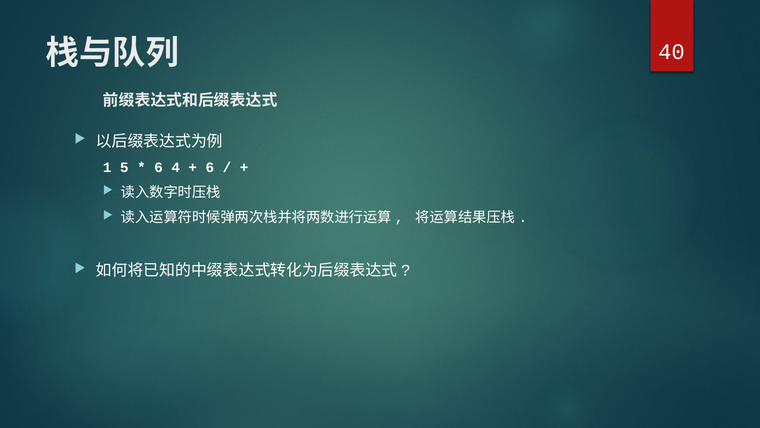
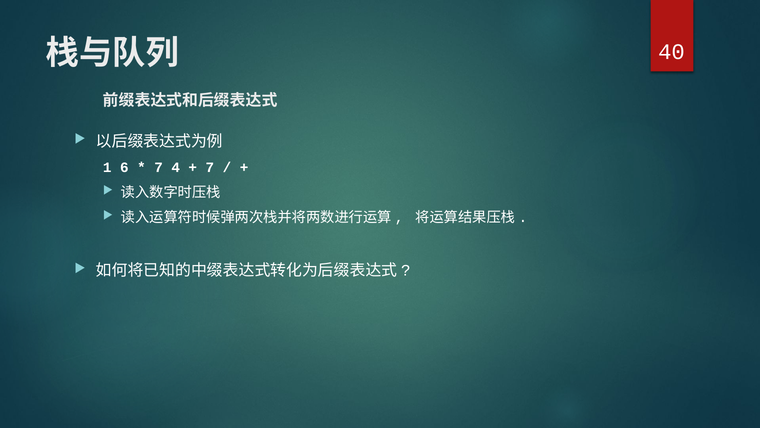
5: 5 -> 6
6 at (159, 167): 6 -> 7
6 at (210, 167): 6 -> 7
